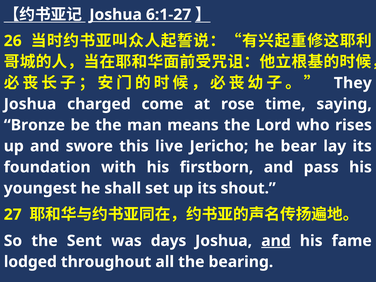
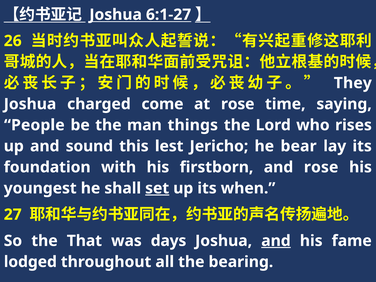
Bronze: Bronze -> People
means: means -> things
swore: swore -> sound
live: live -> lest
and pass: pass -> rose
set underline: none -> present
shout: shout -> when
Sent: Sent -> That
